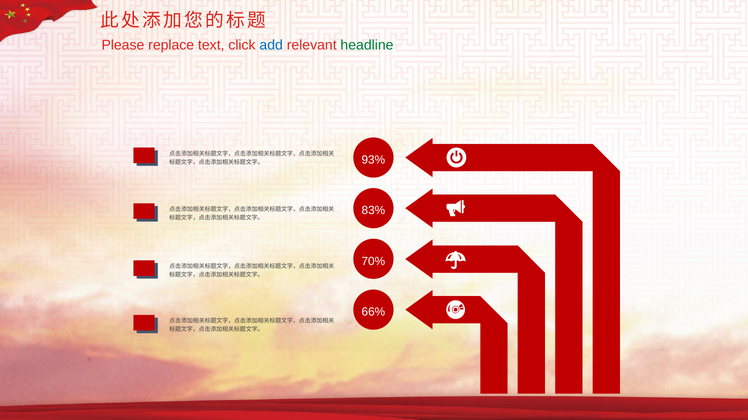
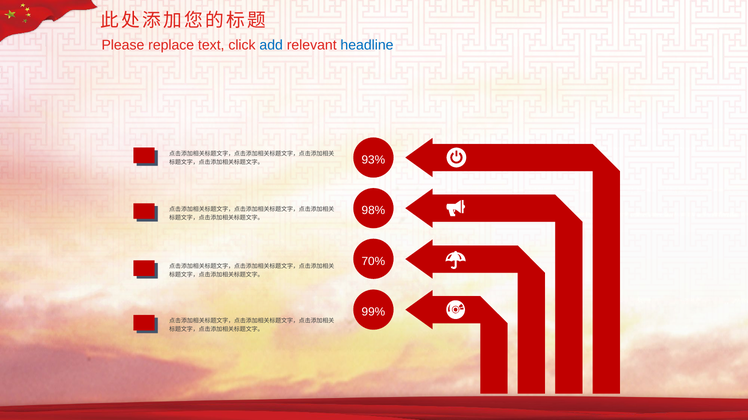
headline colour: green -> blue
83%: 83% -> 98%
66%: 66% -> 99%
